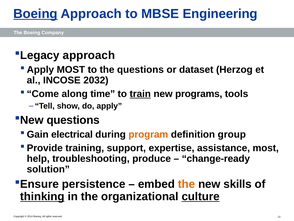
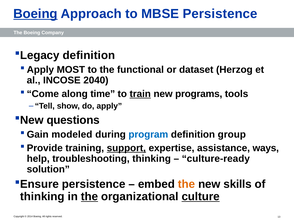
MBSE Engineering: Engineering -> Persistence
approach at (89, 55): approach -> definition
the questions: questions -> functional
2032: 2032 -> 2040
electrical: electrical -> modeled
program colour: orange -> blue
support underline: none -> present
assistance most: most -> ways
troubleshooting produce: produce -> thinking
change-ready: change-ready -> culture-ready
thinking at (42, 196) underline: present -> none
the at (89, 196) underline: none -> present
